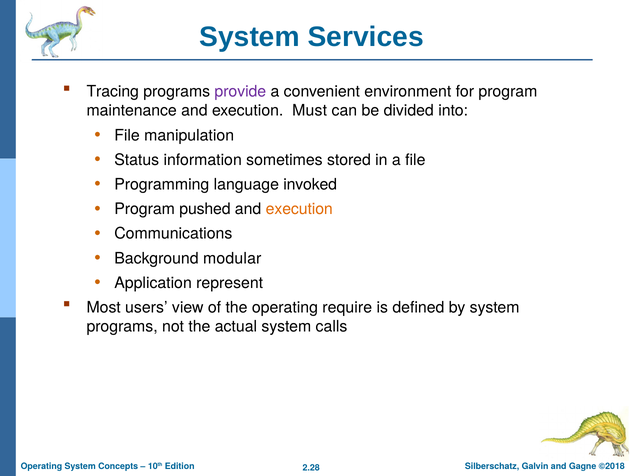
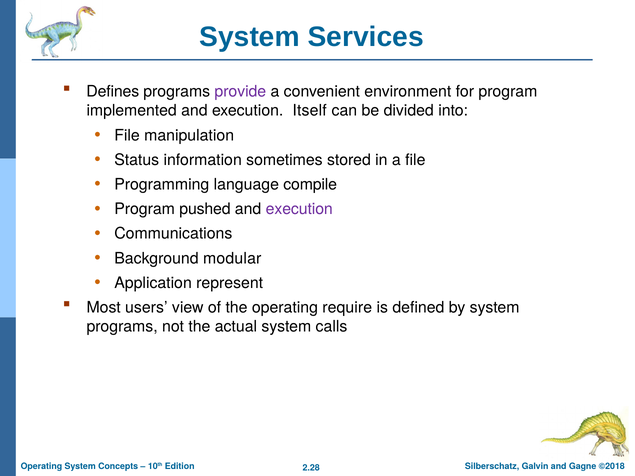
Tracing: Tracing -> Defines
maintenance: maintenance -> implemented
Must: Must -> Itself
invoked: invoked -> compile
execution at (299, 209) colour: orange -> purple
